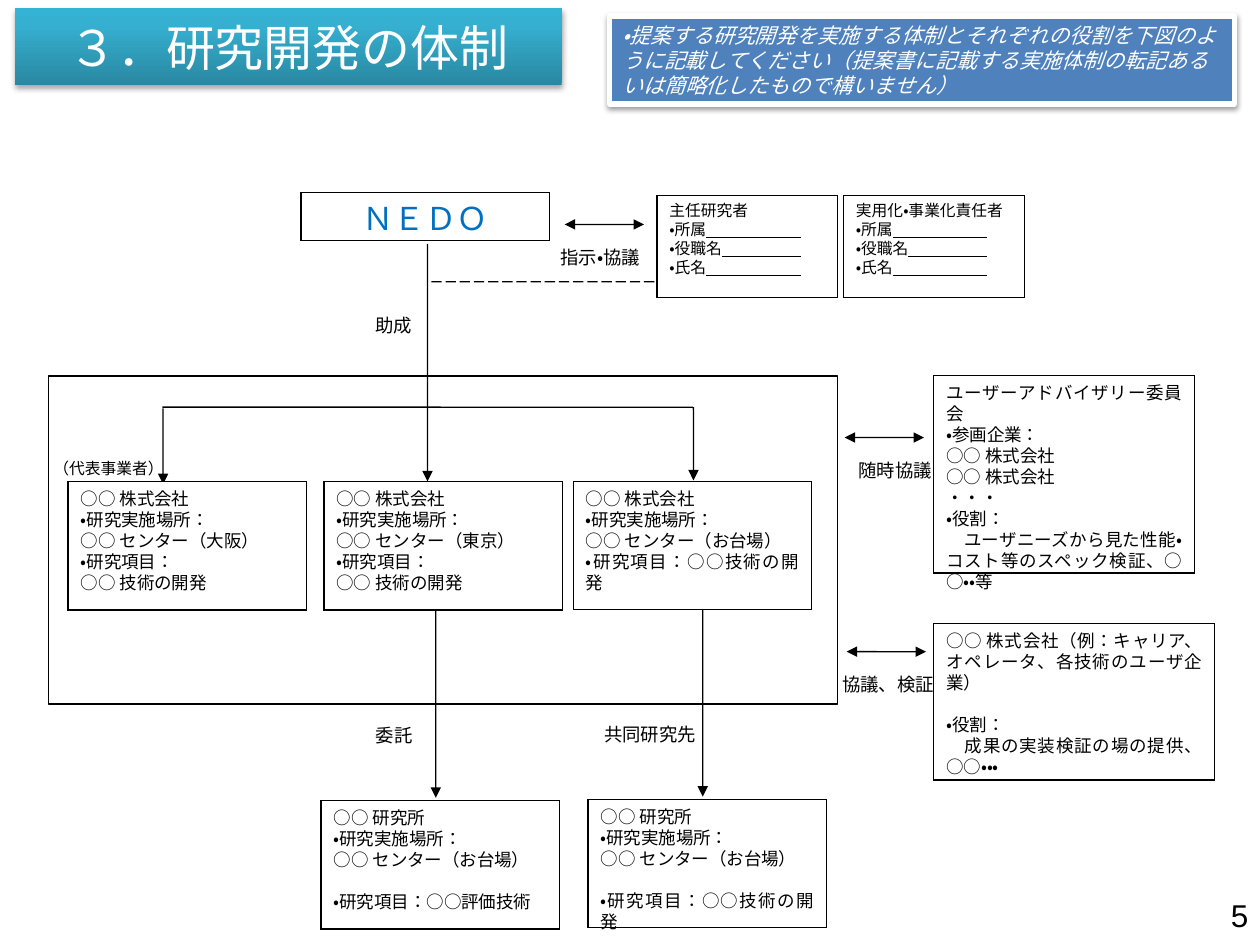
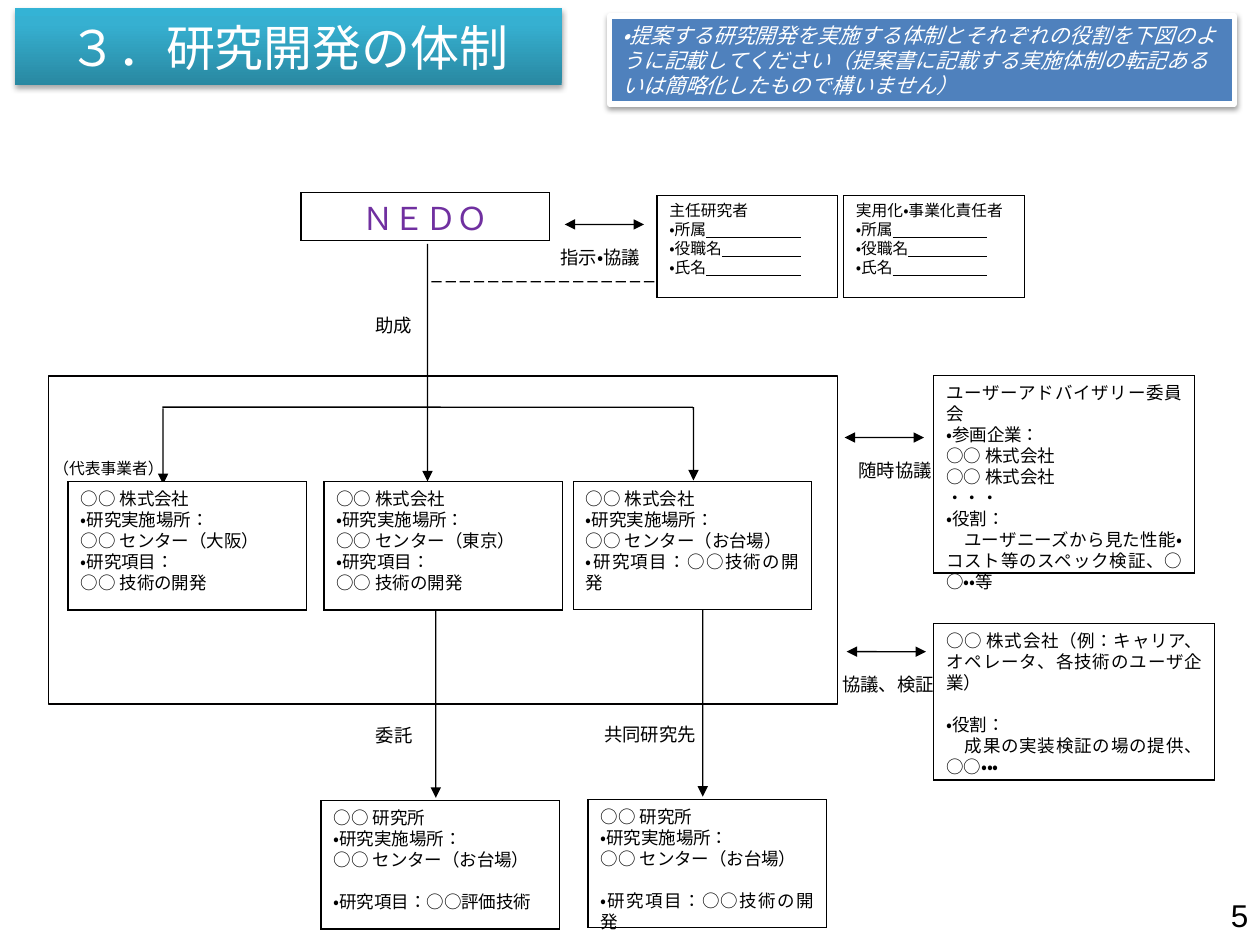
ＮＥＤＯ colour: blue -> purple
